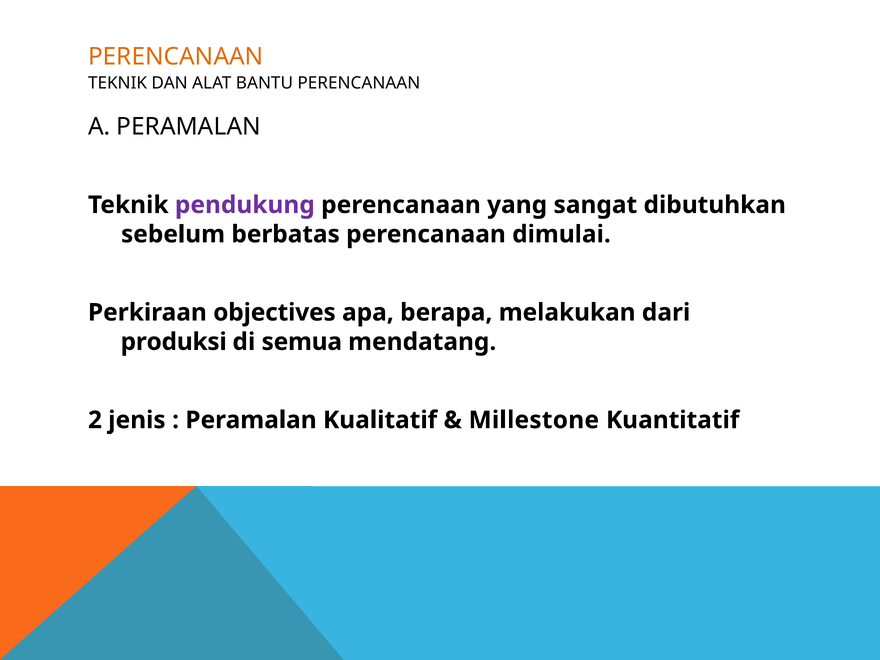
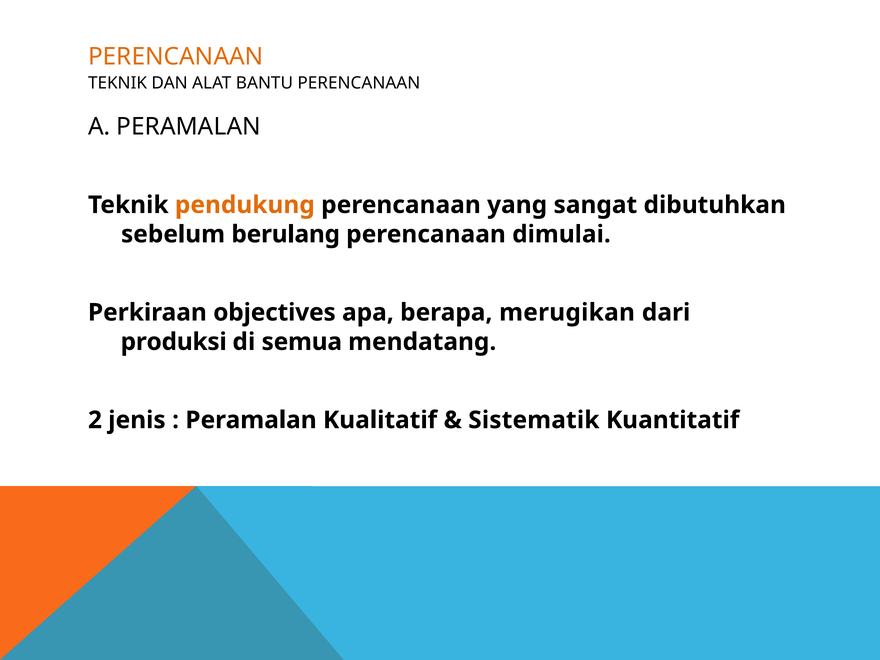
pendukung colour: purple -> orange
berbatas: berbatas -> berulang
melakukan: melakukan -> merugikan
Millestone: Millestone -> Sistematik
